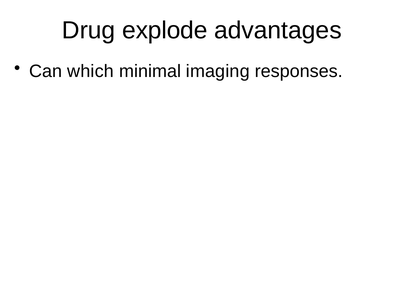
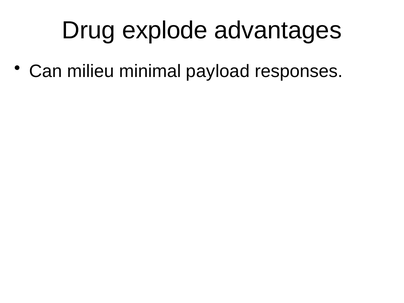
which: which -> milieu
imaging: imaging -> payload
